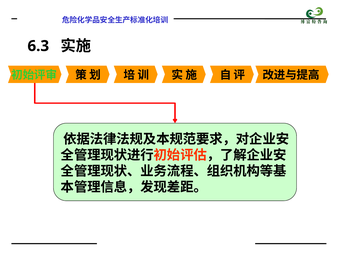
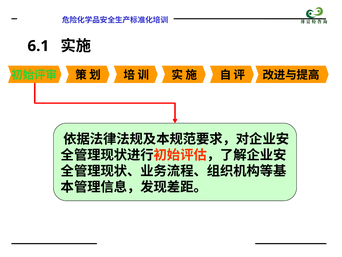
6.3: 6.3 -> 6.1
